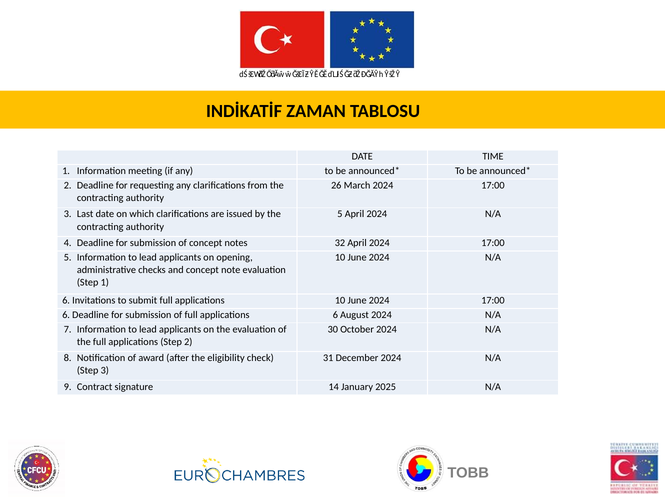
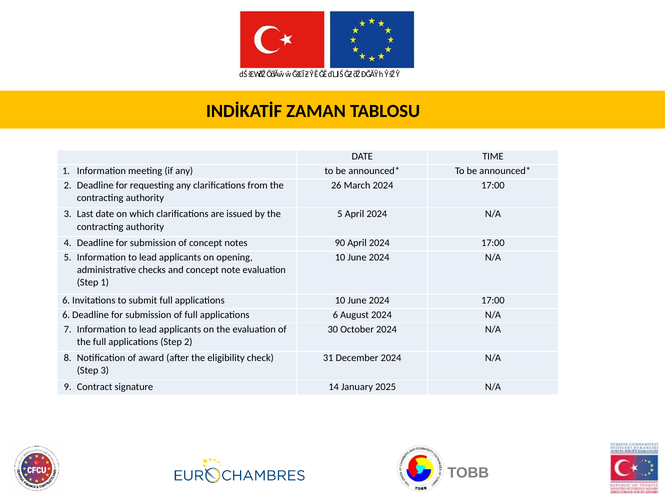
32: 32 -> 90
